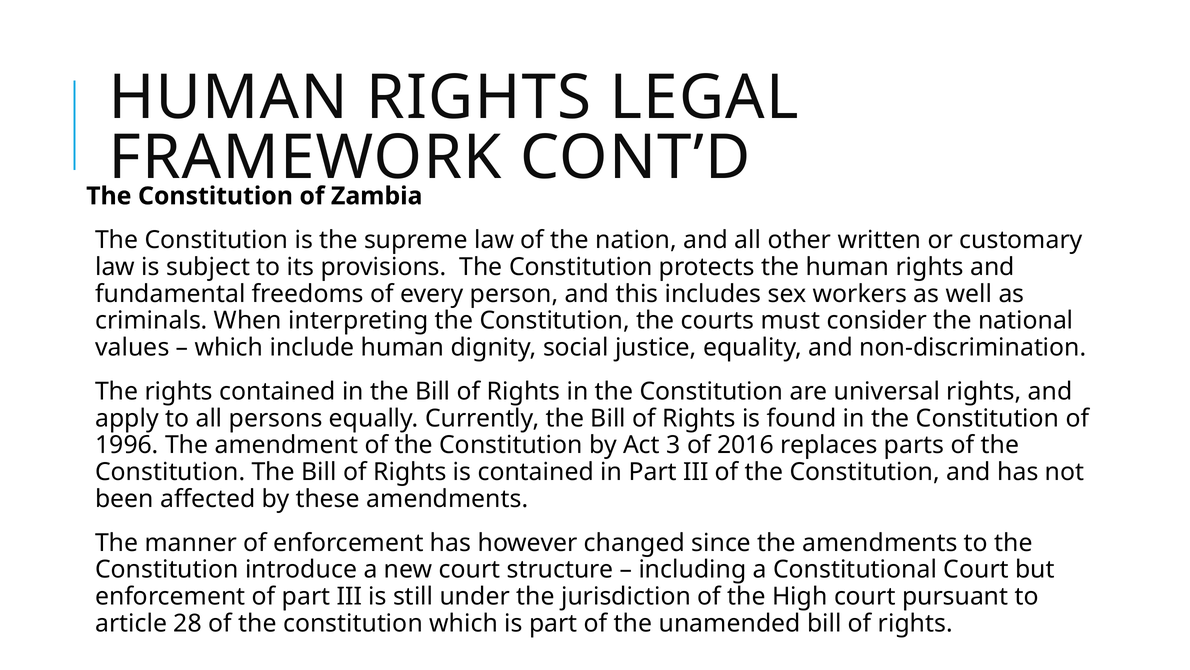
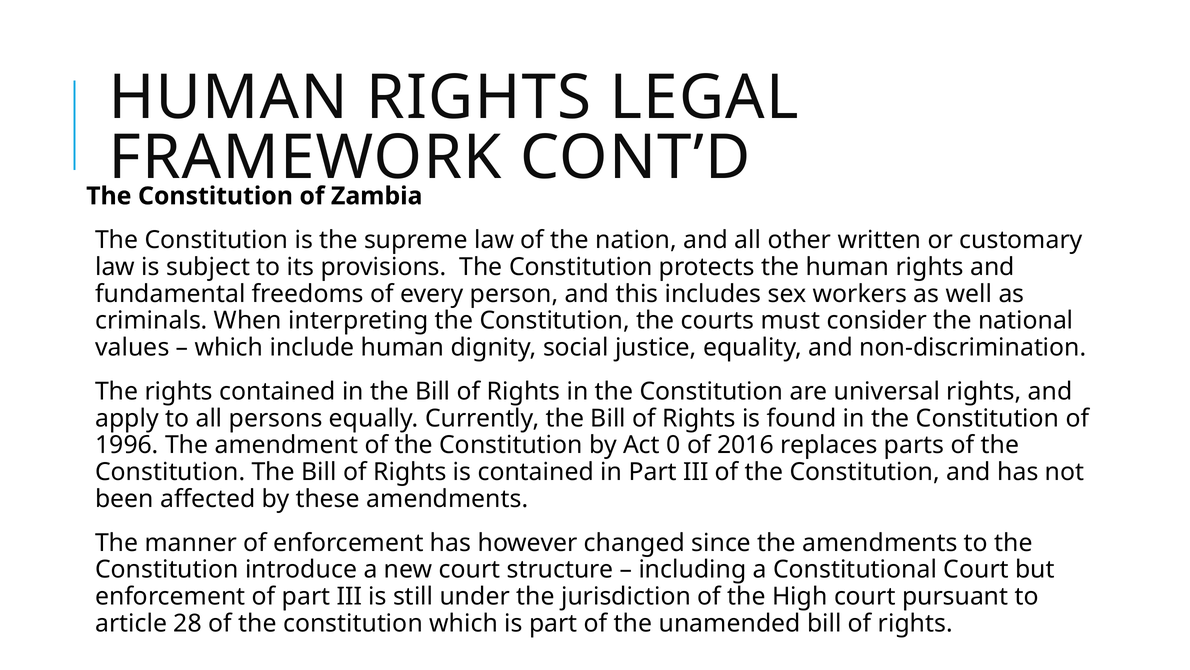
3: 3 -> 0
